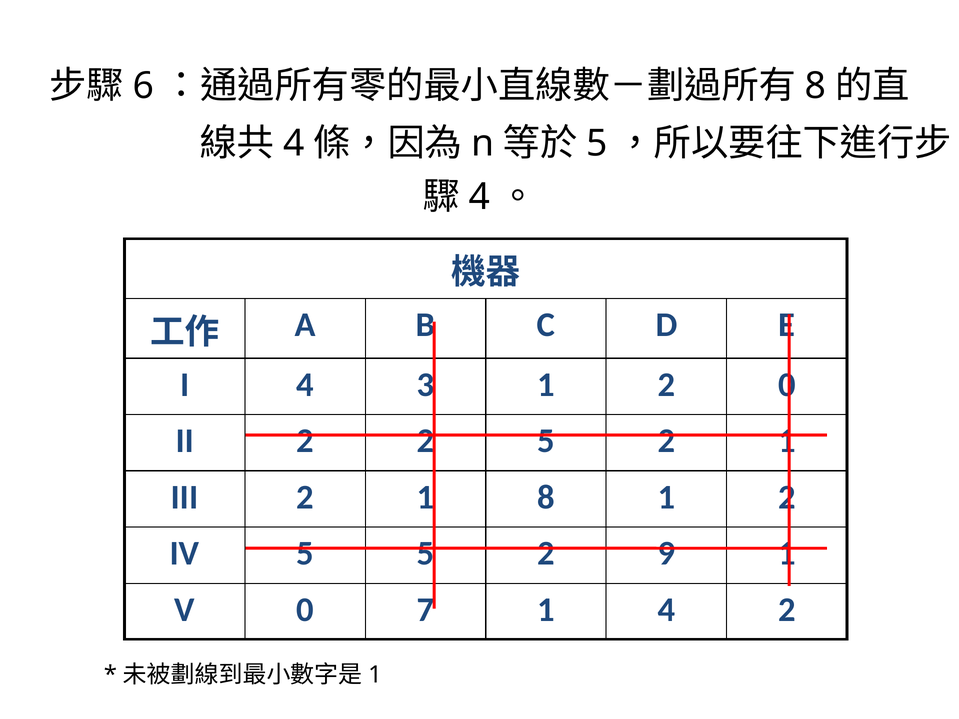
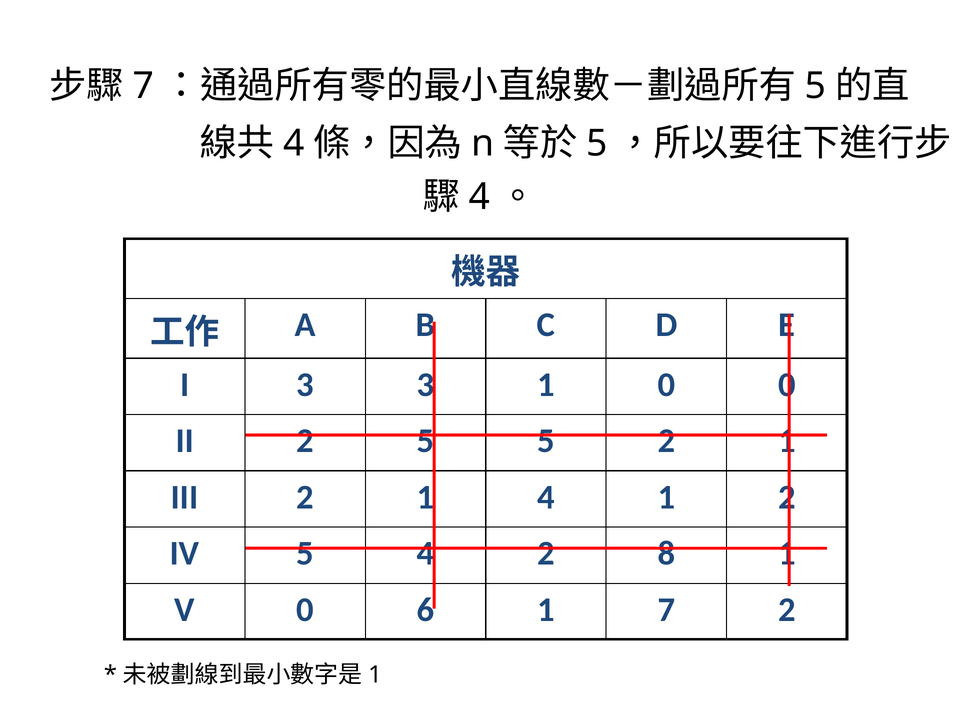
6 at (143, 86): 6 -> 7
8 at (816, 86): 8 -> 5
I 4: 4 -> 3
3 1 2: 2 -> 0
2 2: 2 -> 5
1 8: 8 -> 4
5 5: 5 -> 4
9: 9 -> 8
7: 7 -> 6
1 4: 4 -> 7
